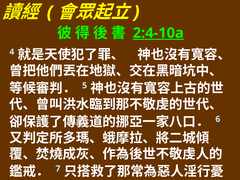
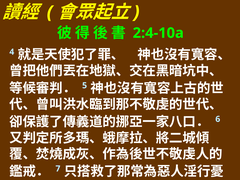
2:4-10a underline: present -> none
